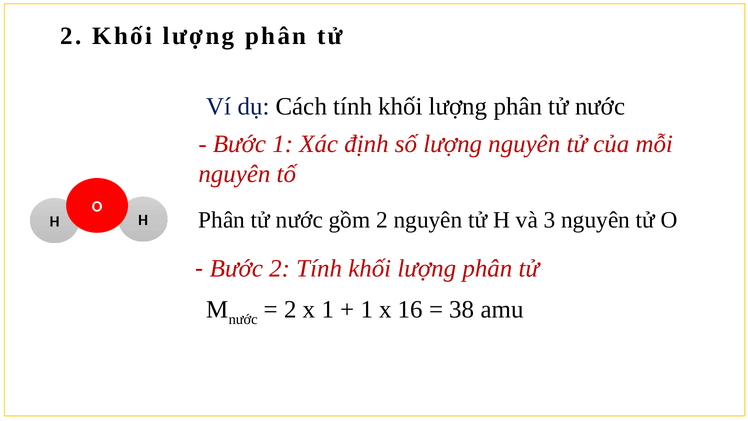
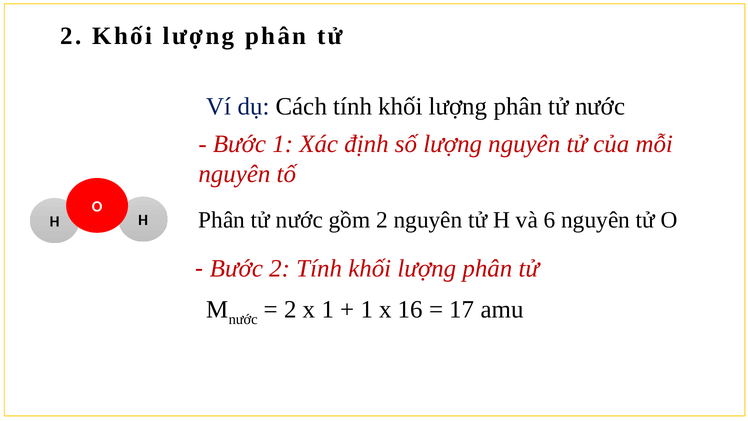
3: 3 -> 6
38: 38 -> 17
